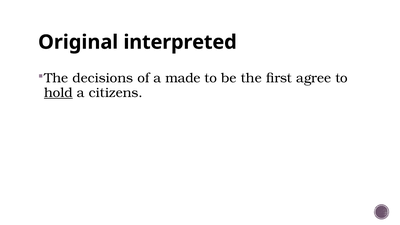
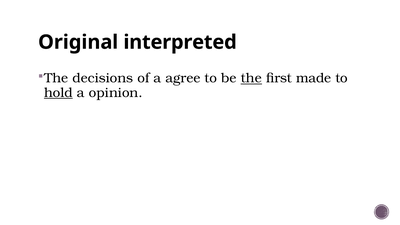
made: made -> agree
the underline: none -> present
agree: agree -> made
citizens: citizens -> opinion
